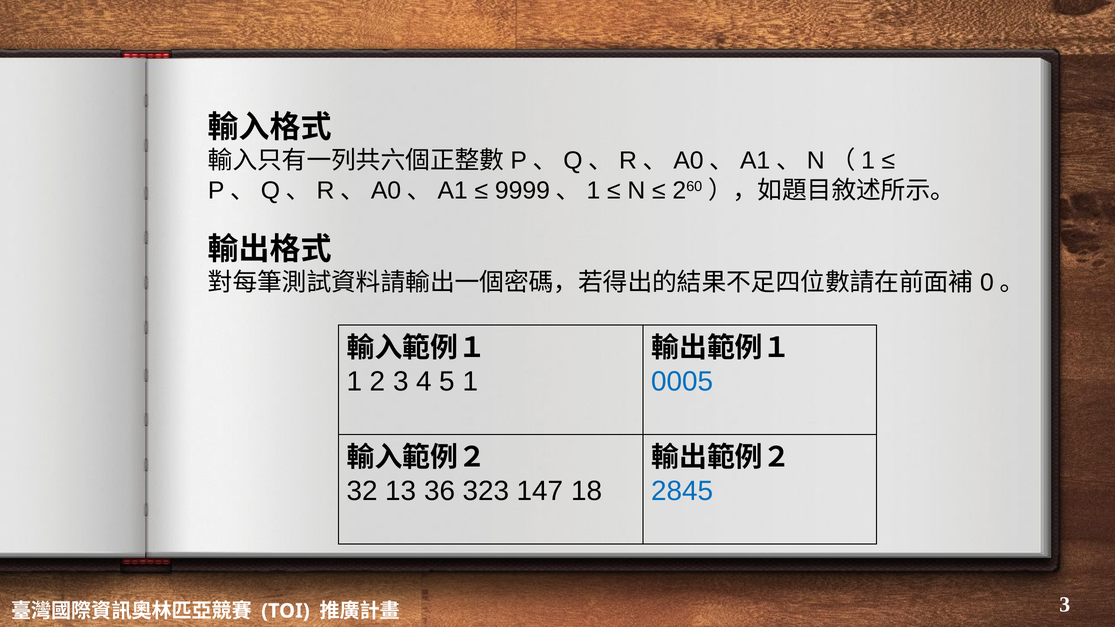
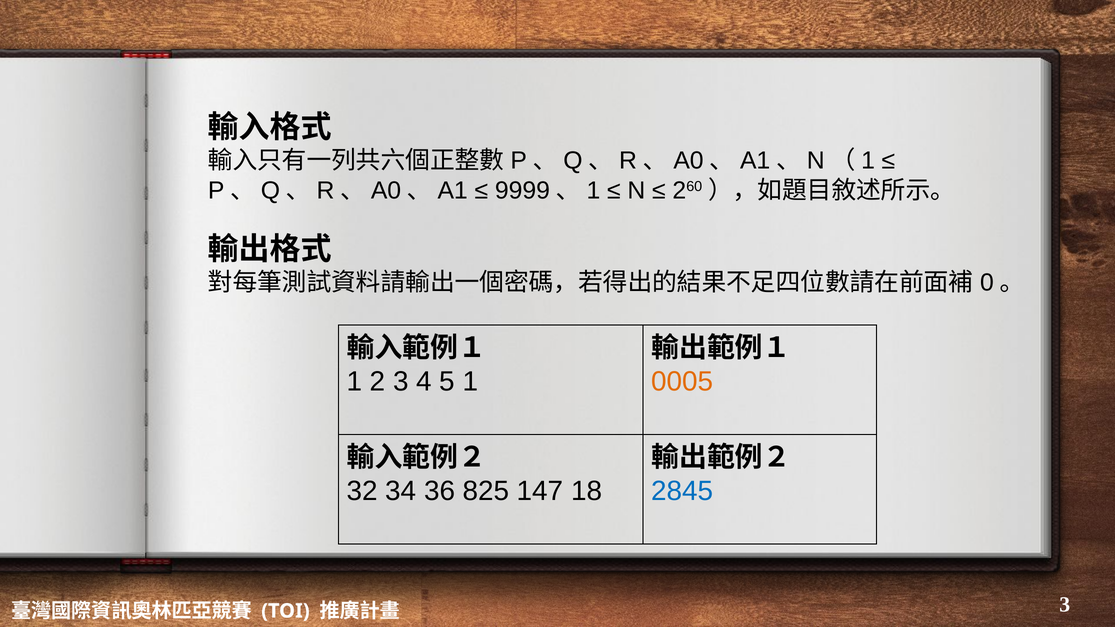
0005 colour: blue -> orange
13: 13 -> 34
323: 323 -> 825
